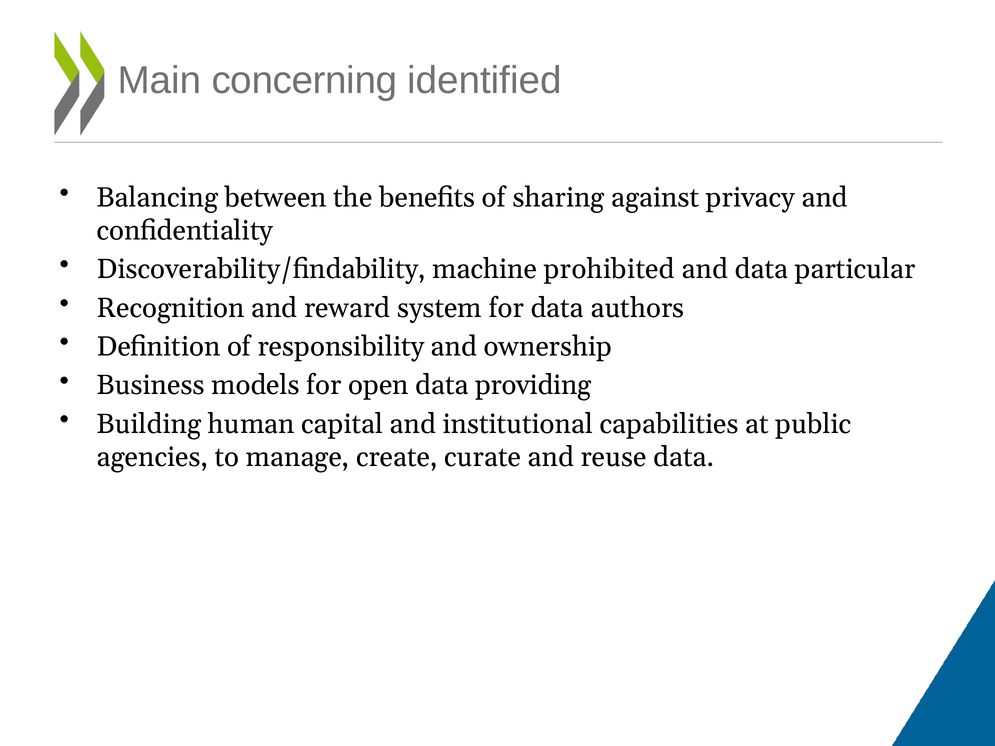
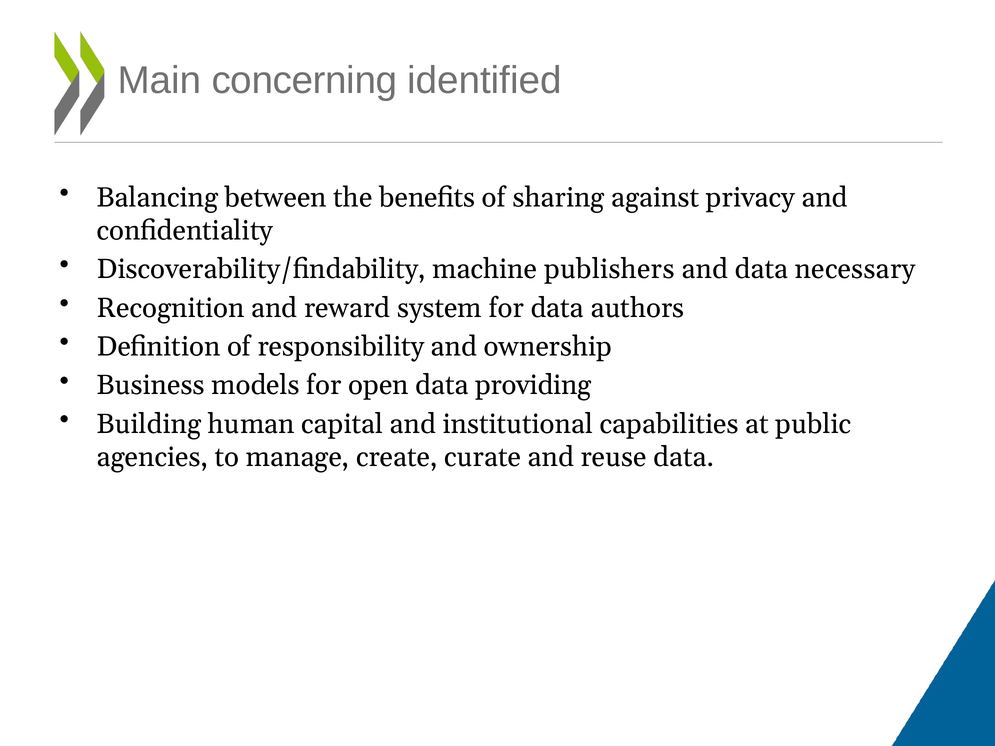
prohibited: prohibited -> publishers
particular: particular -> necessary
